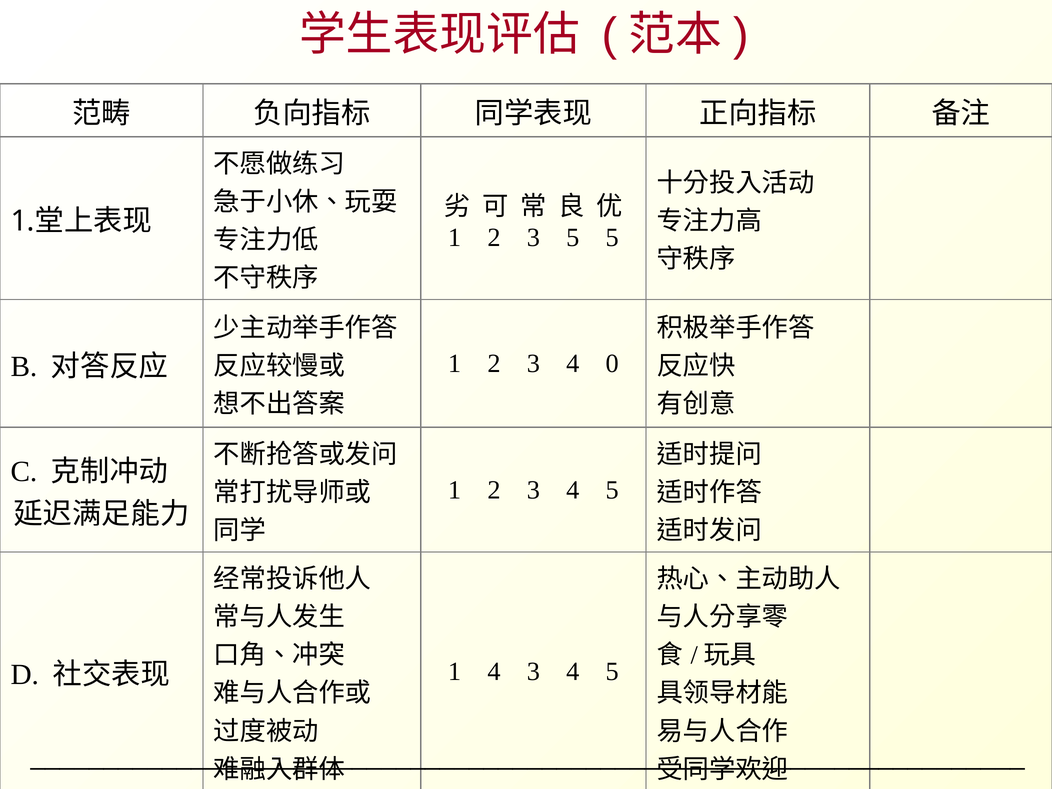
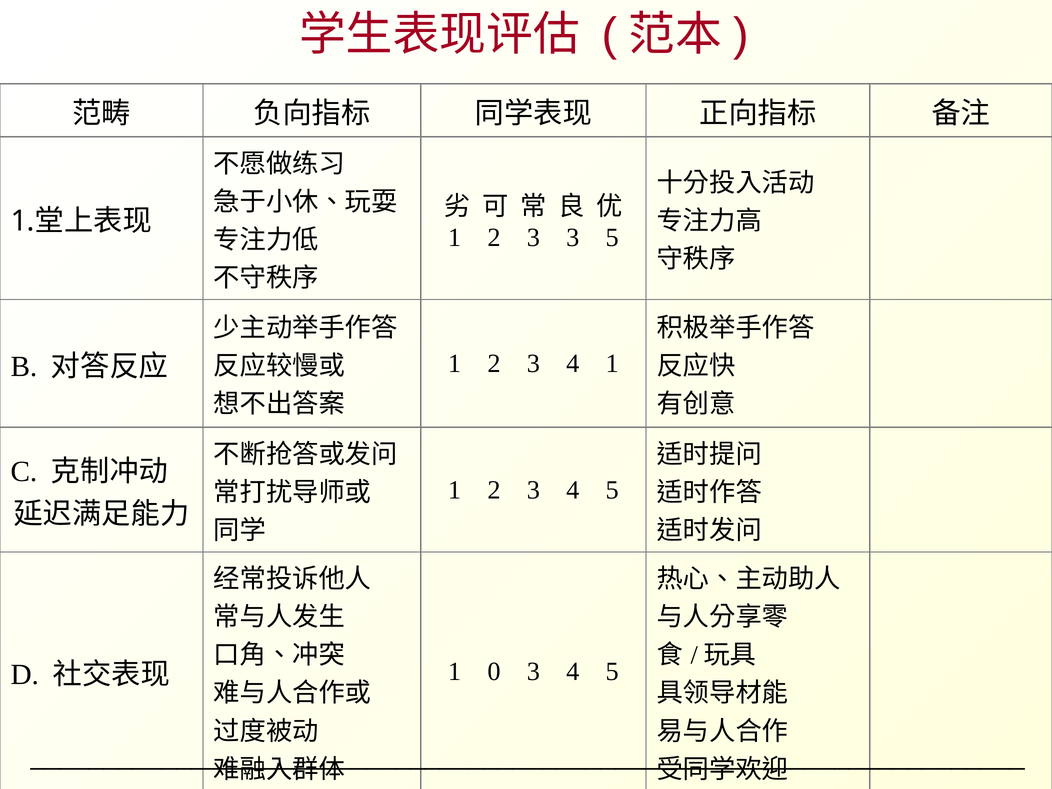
3 5: 5 -> 3
4 0: 0 -> 1
1 4: 4 -> 0
